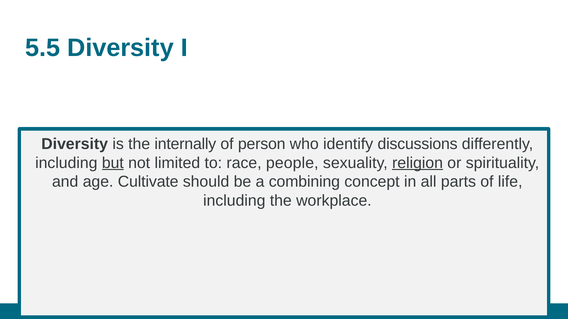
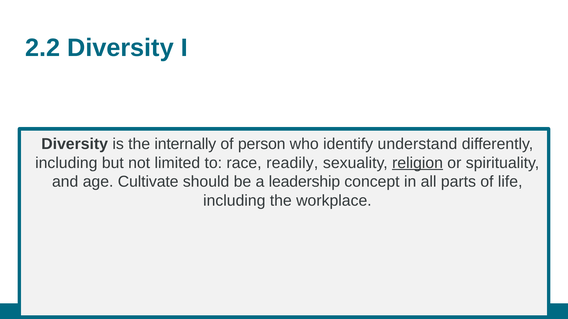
5.5: 5.5 -> 2.2
discussions: discussions -> understand
but underline: present -> none
people: people -> readily
combining: combining -> leadership
